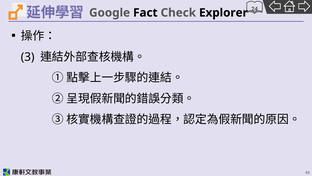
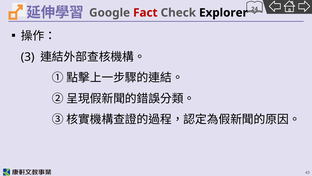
Fact colour: black -> red
